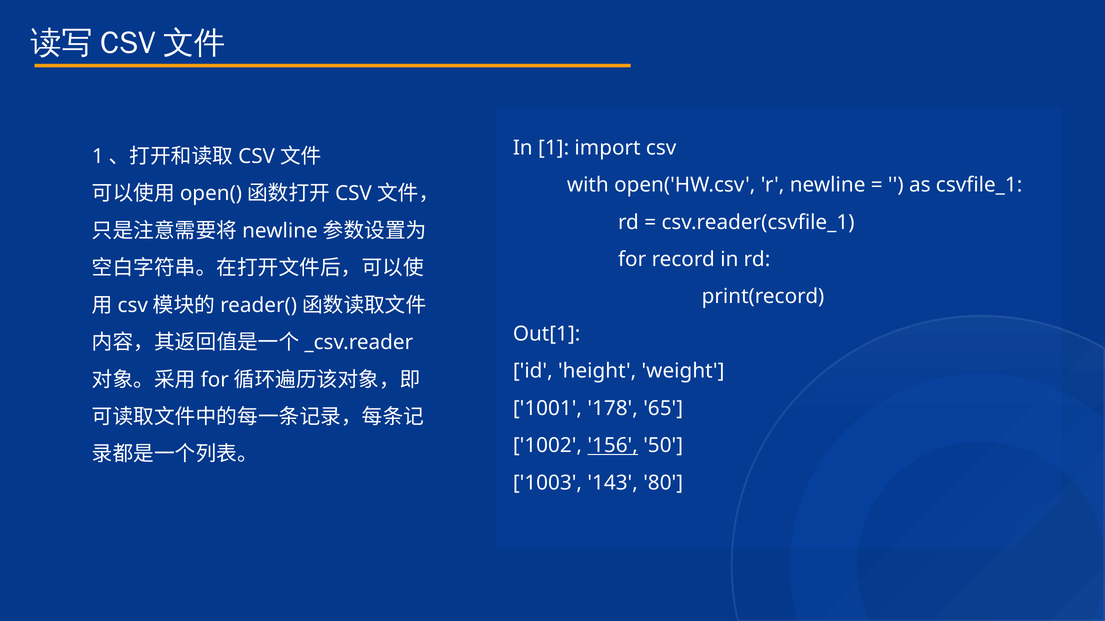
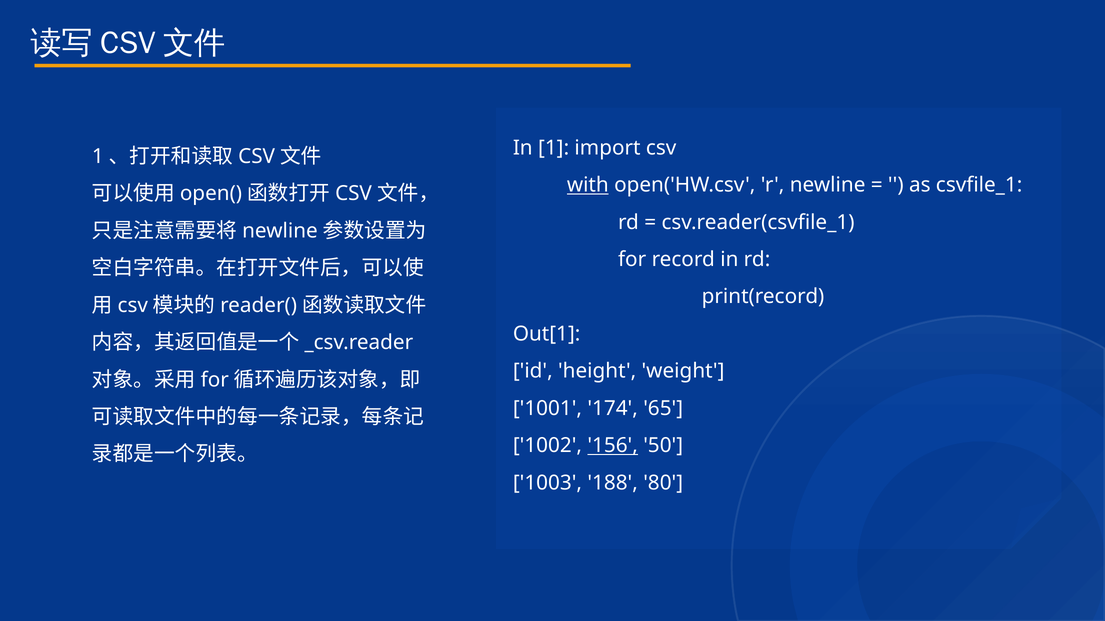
with underline: none -> present
178: 178 -> 174
143: 143 -> 188
